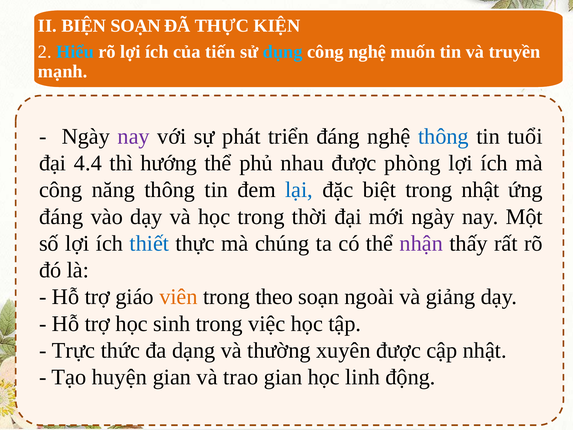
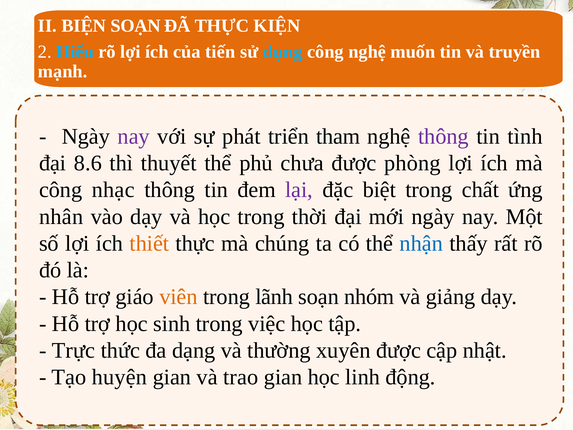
triển đáng: đáng -> tham
thông at (443, 136) colour: blue -> purple
tuổi: tuổi -> tình
4.4: 4.4 -> 8.6
hướng: hướng -> thuyết
nhau: nhau -> chưa
năng: năng -> nhạc
lại colour: blue -> purple
trong nhật: nhật -> chất
đáng at (61, 217): đáng -> nhân
thiết colour: blue -> orange
nhận colour: purple -> blue
theo: theo -> lãnh
ngoài: ngoài -> nhóm
